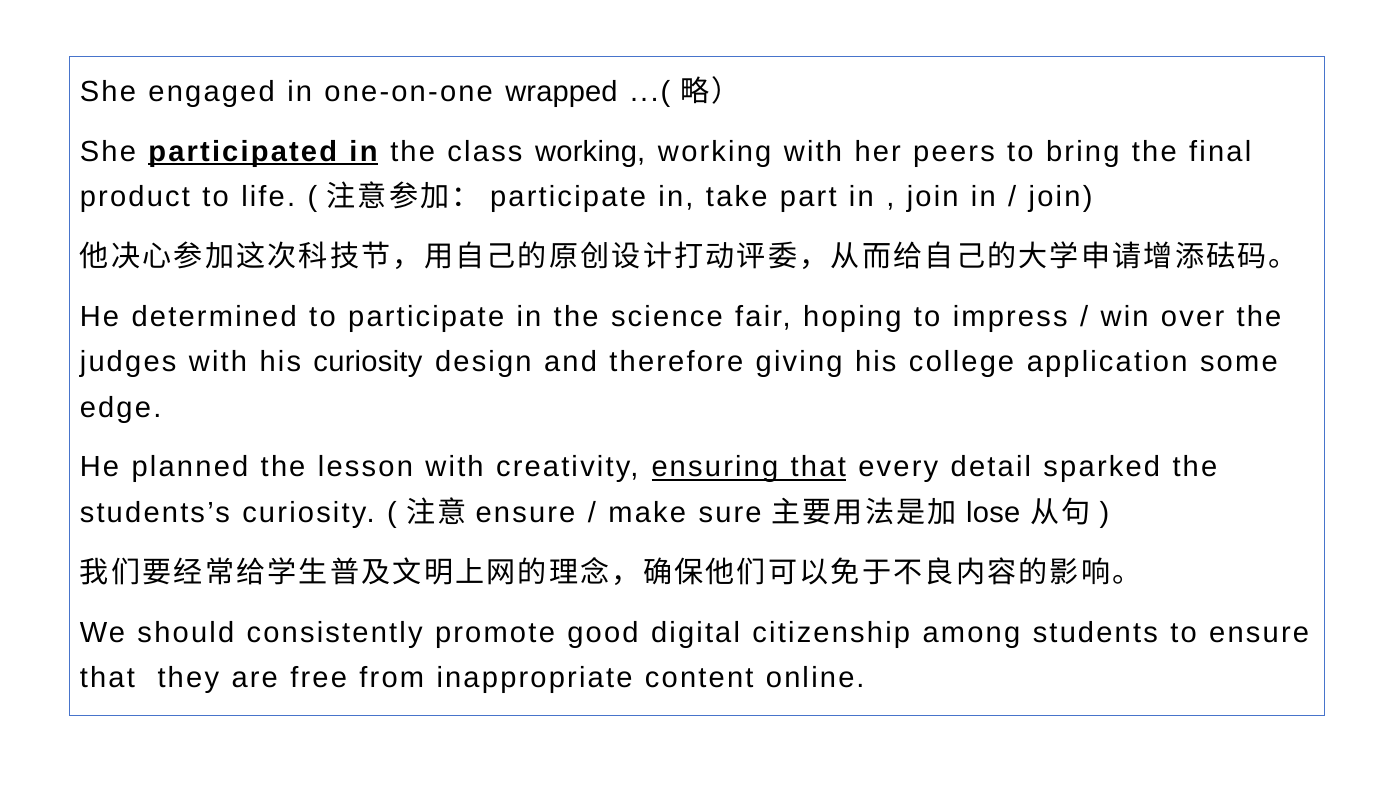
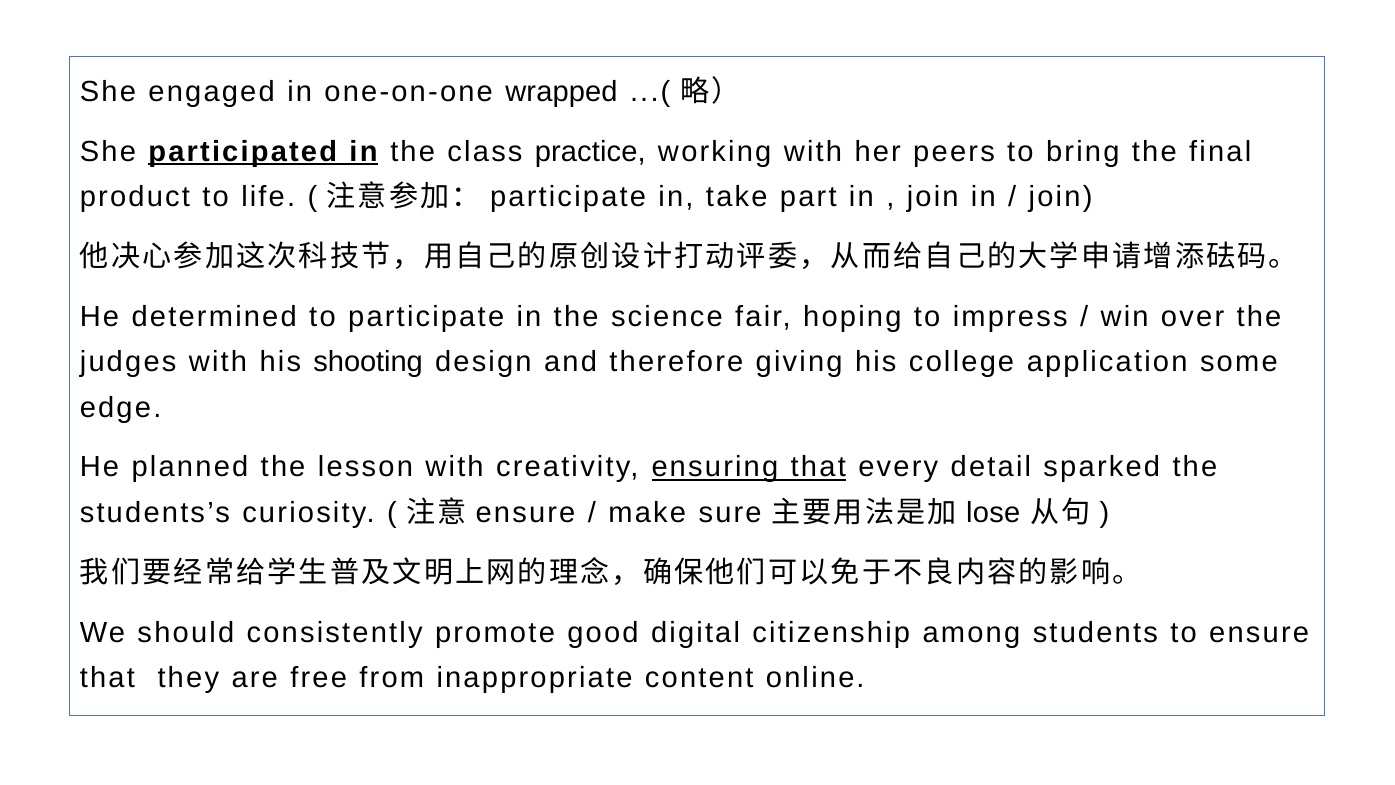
class working: working -> practice
his curiosity: curiosity -> shooting
